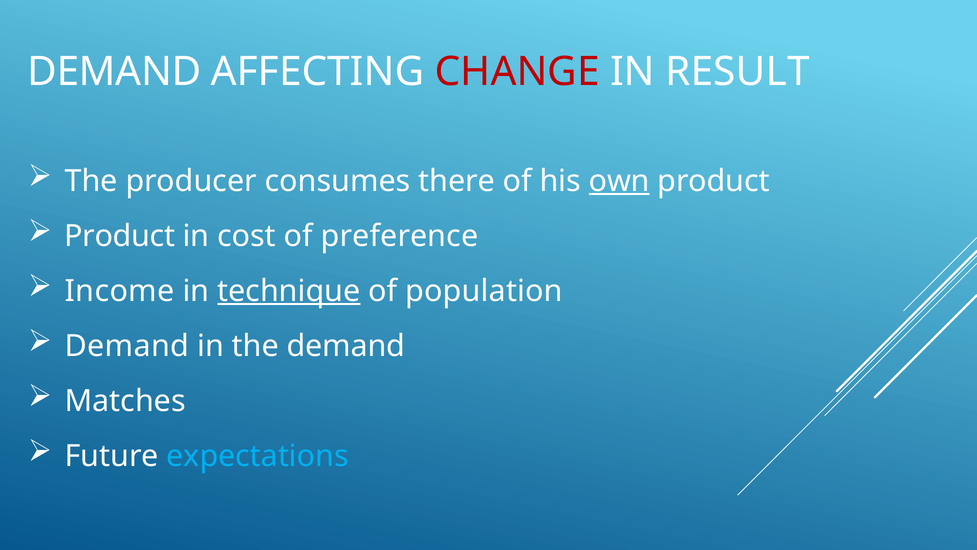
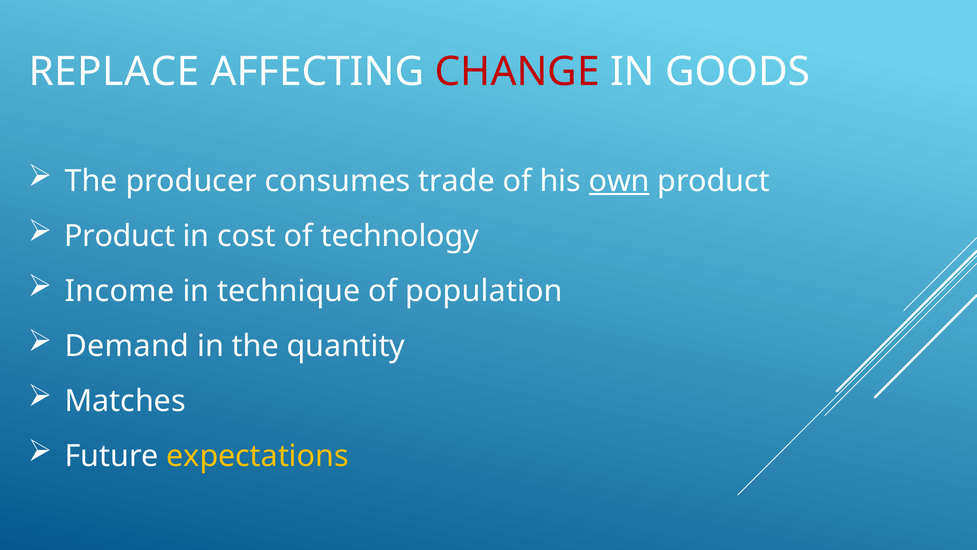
DEMAND at (114, 72): DEMAND -> REPLACE
RESULT: RESULT -> GOODS
there: there -> trade
preference: preference -> technology
technique underline: present -> none
the demand: demand -> quantity
expectations colour: light blue -> yellow
